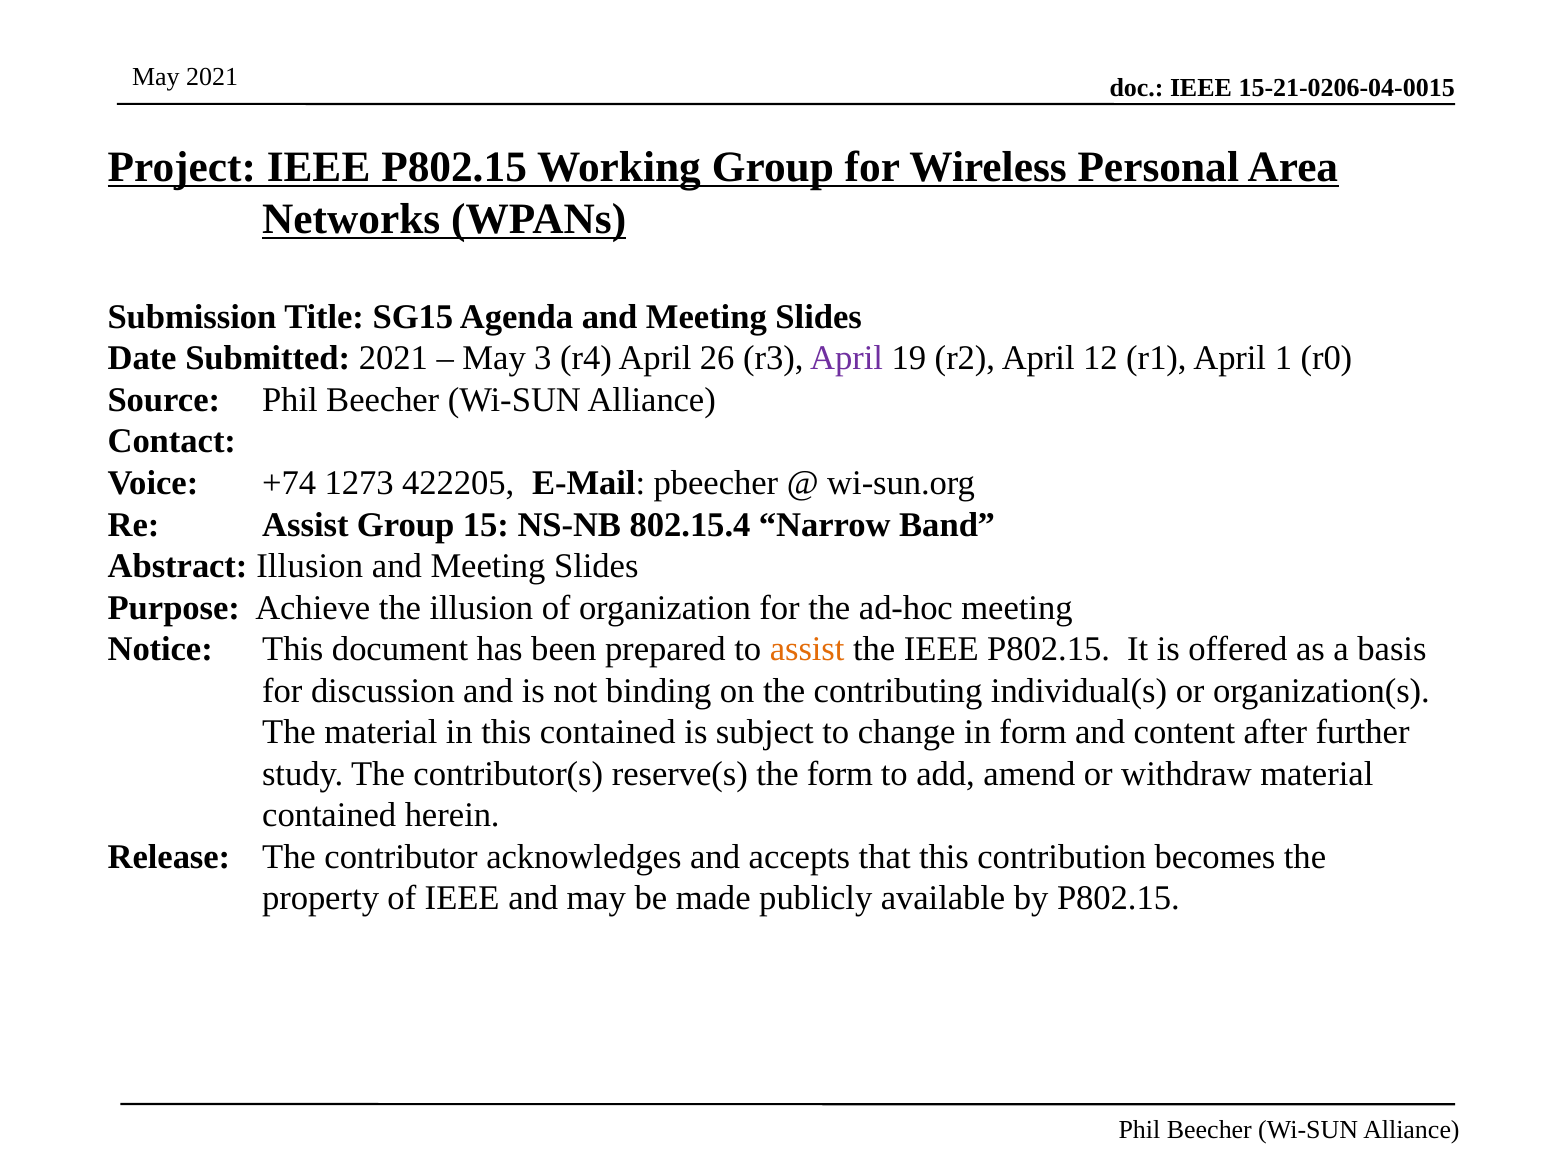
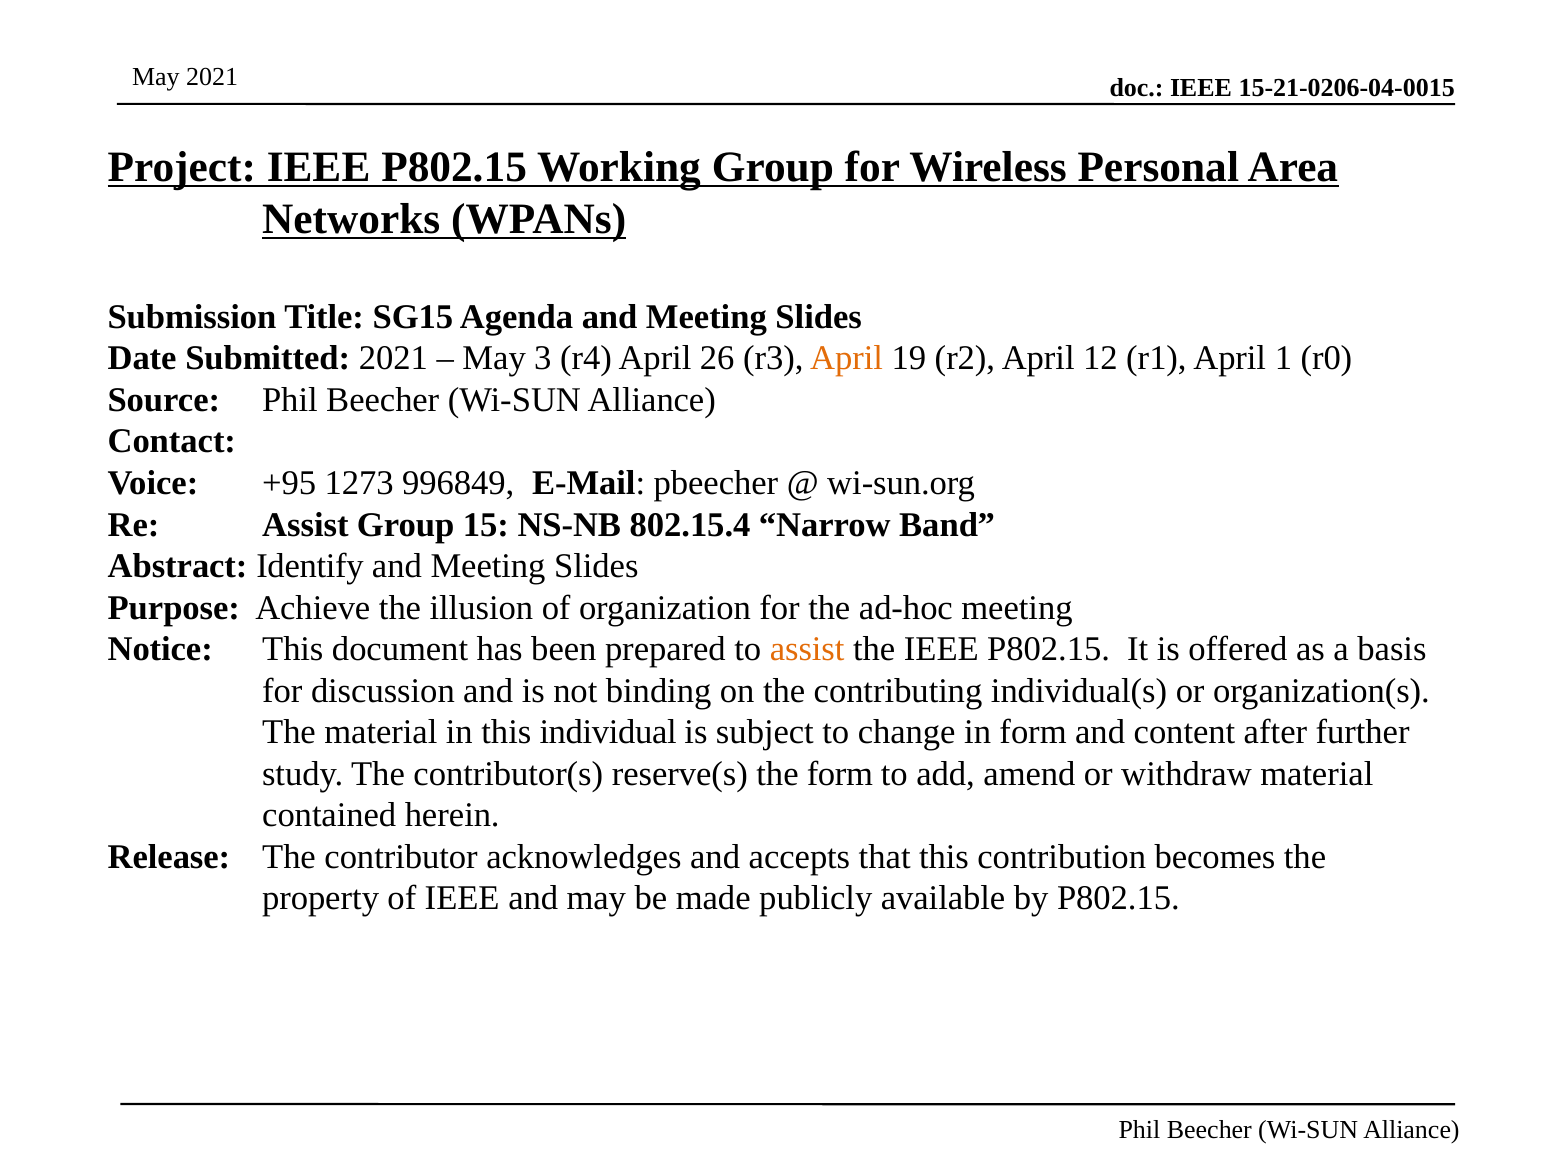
April at (847, 359) colour: purple -> orange
+74: +74 -> +95
422205: 422205 -> 996849
Abstract Illusion: Illusion -> Identify
this contained: contained -> individual
